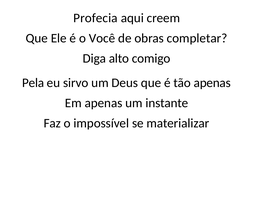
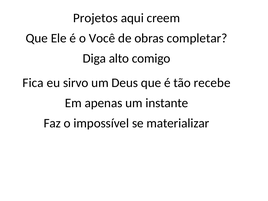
Profecia: Profecia -> Projetos
Pela: Pela -> Fica
tão apenas: apenas -> recebe
